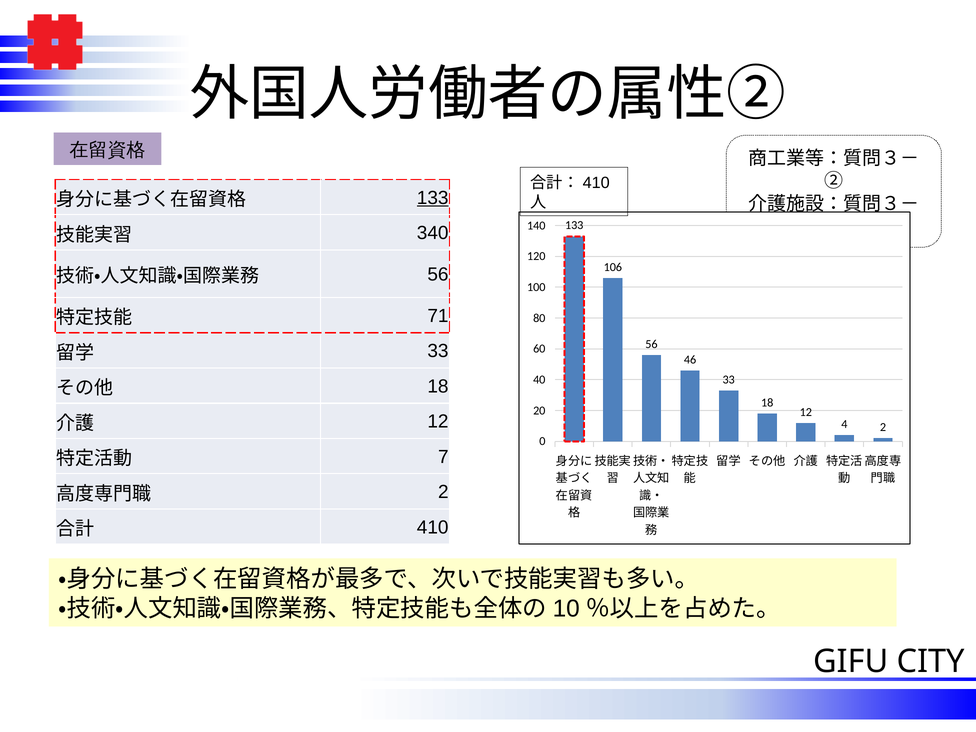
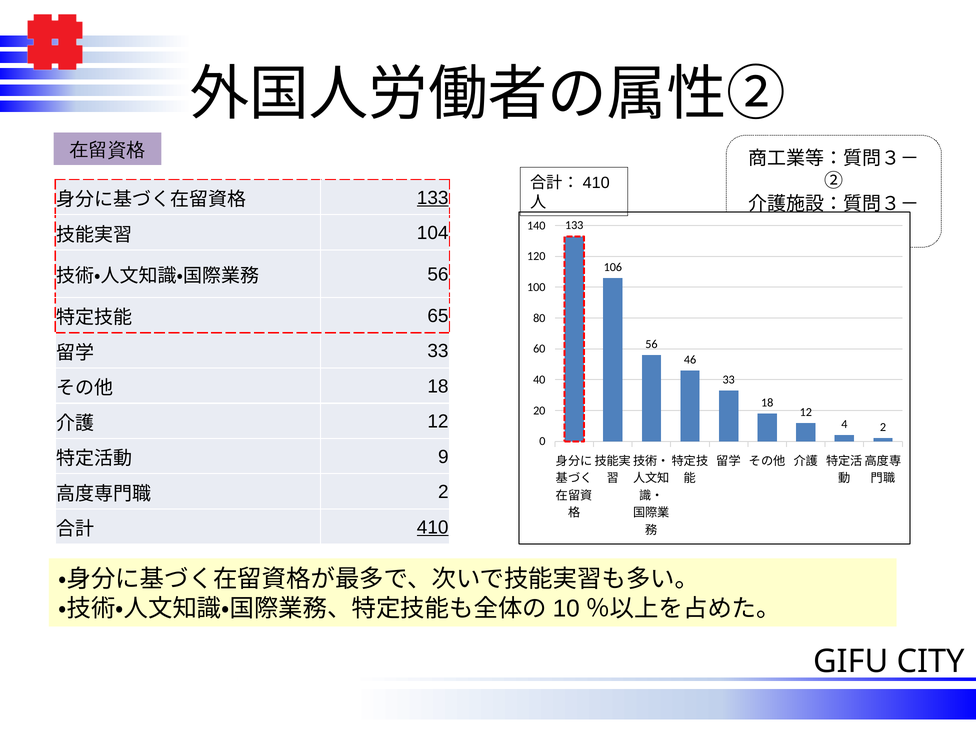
340: 340 -> 104
71: 71 -> 65
7: 7 -> 9
410 underline: none -> present
